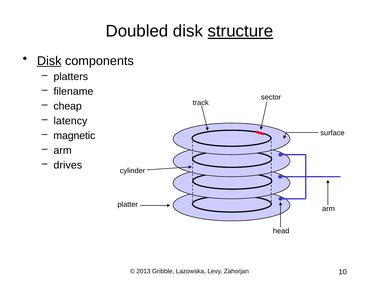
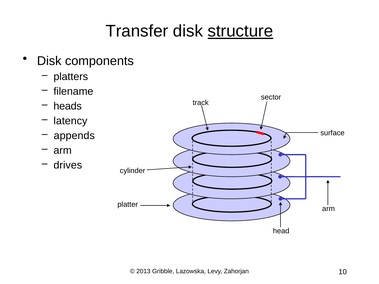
Doubled: Doubled -> Transfer
Disk at (49, 61) underline: present -> none
cheap: cheap -> heads
magnetic: magnetic -> appends
